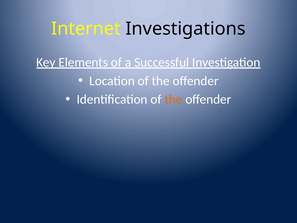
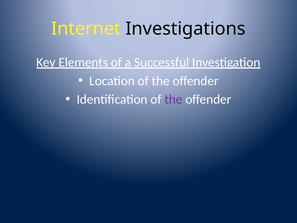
the at (173, 99) colour: orange -> purple
